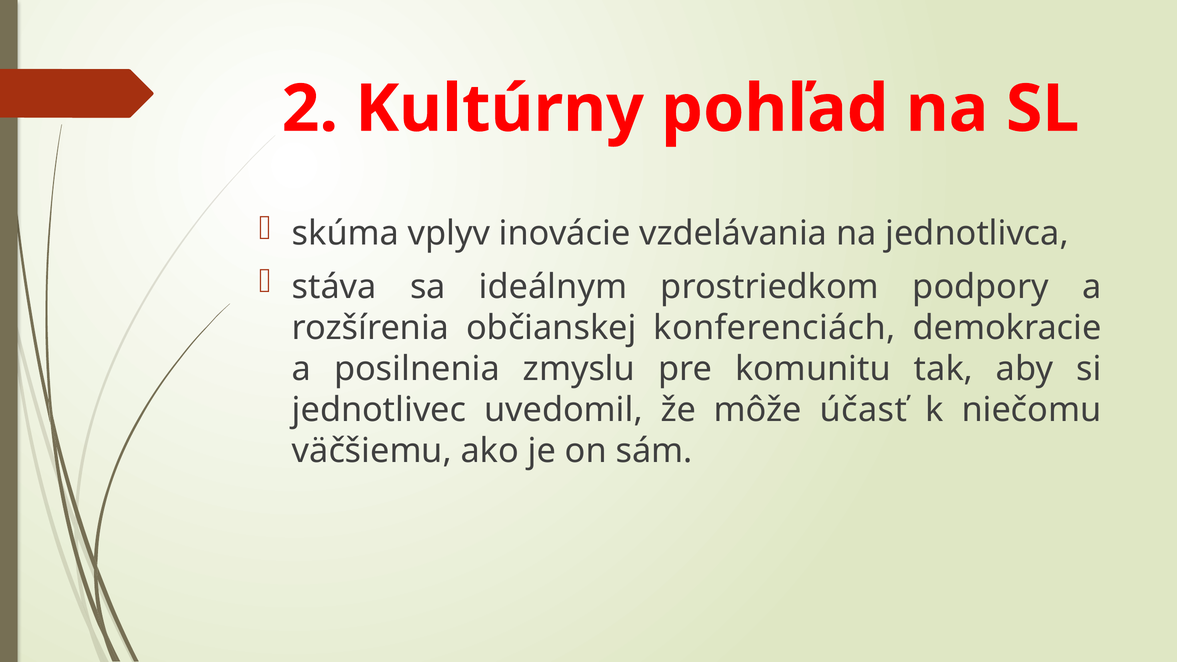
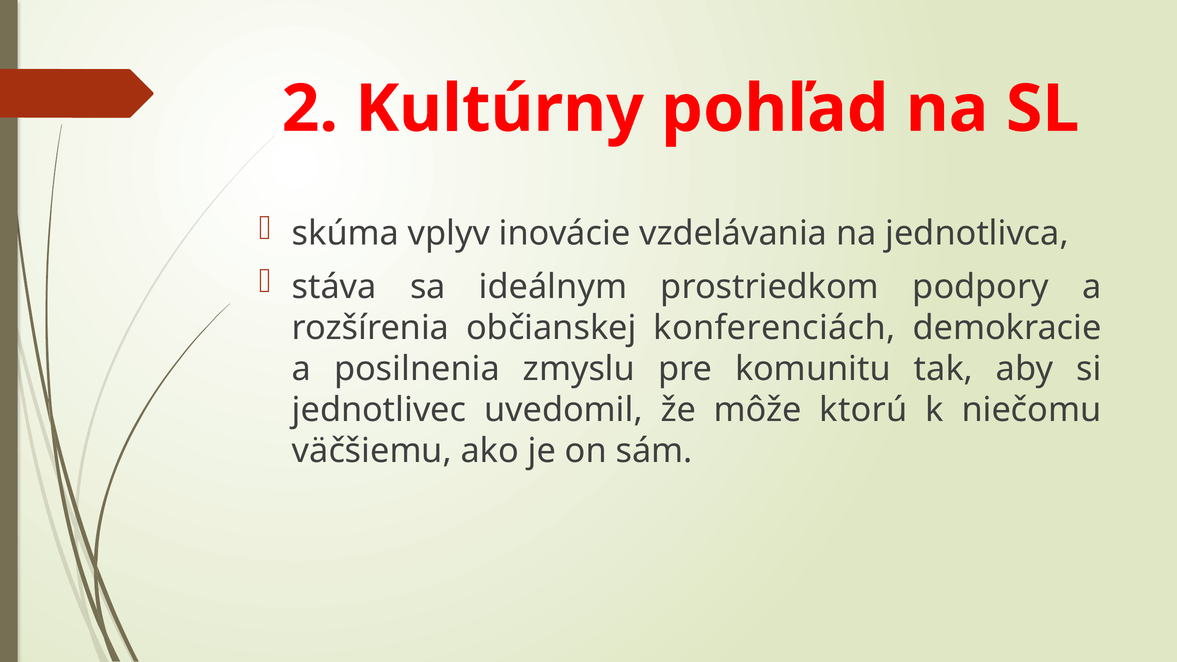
účasť: účasť -> ktorú
